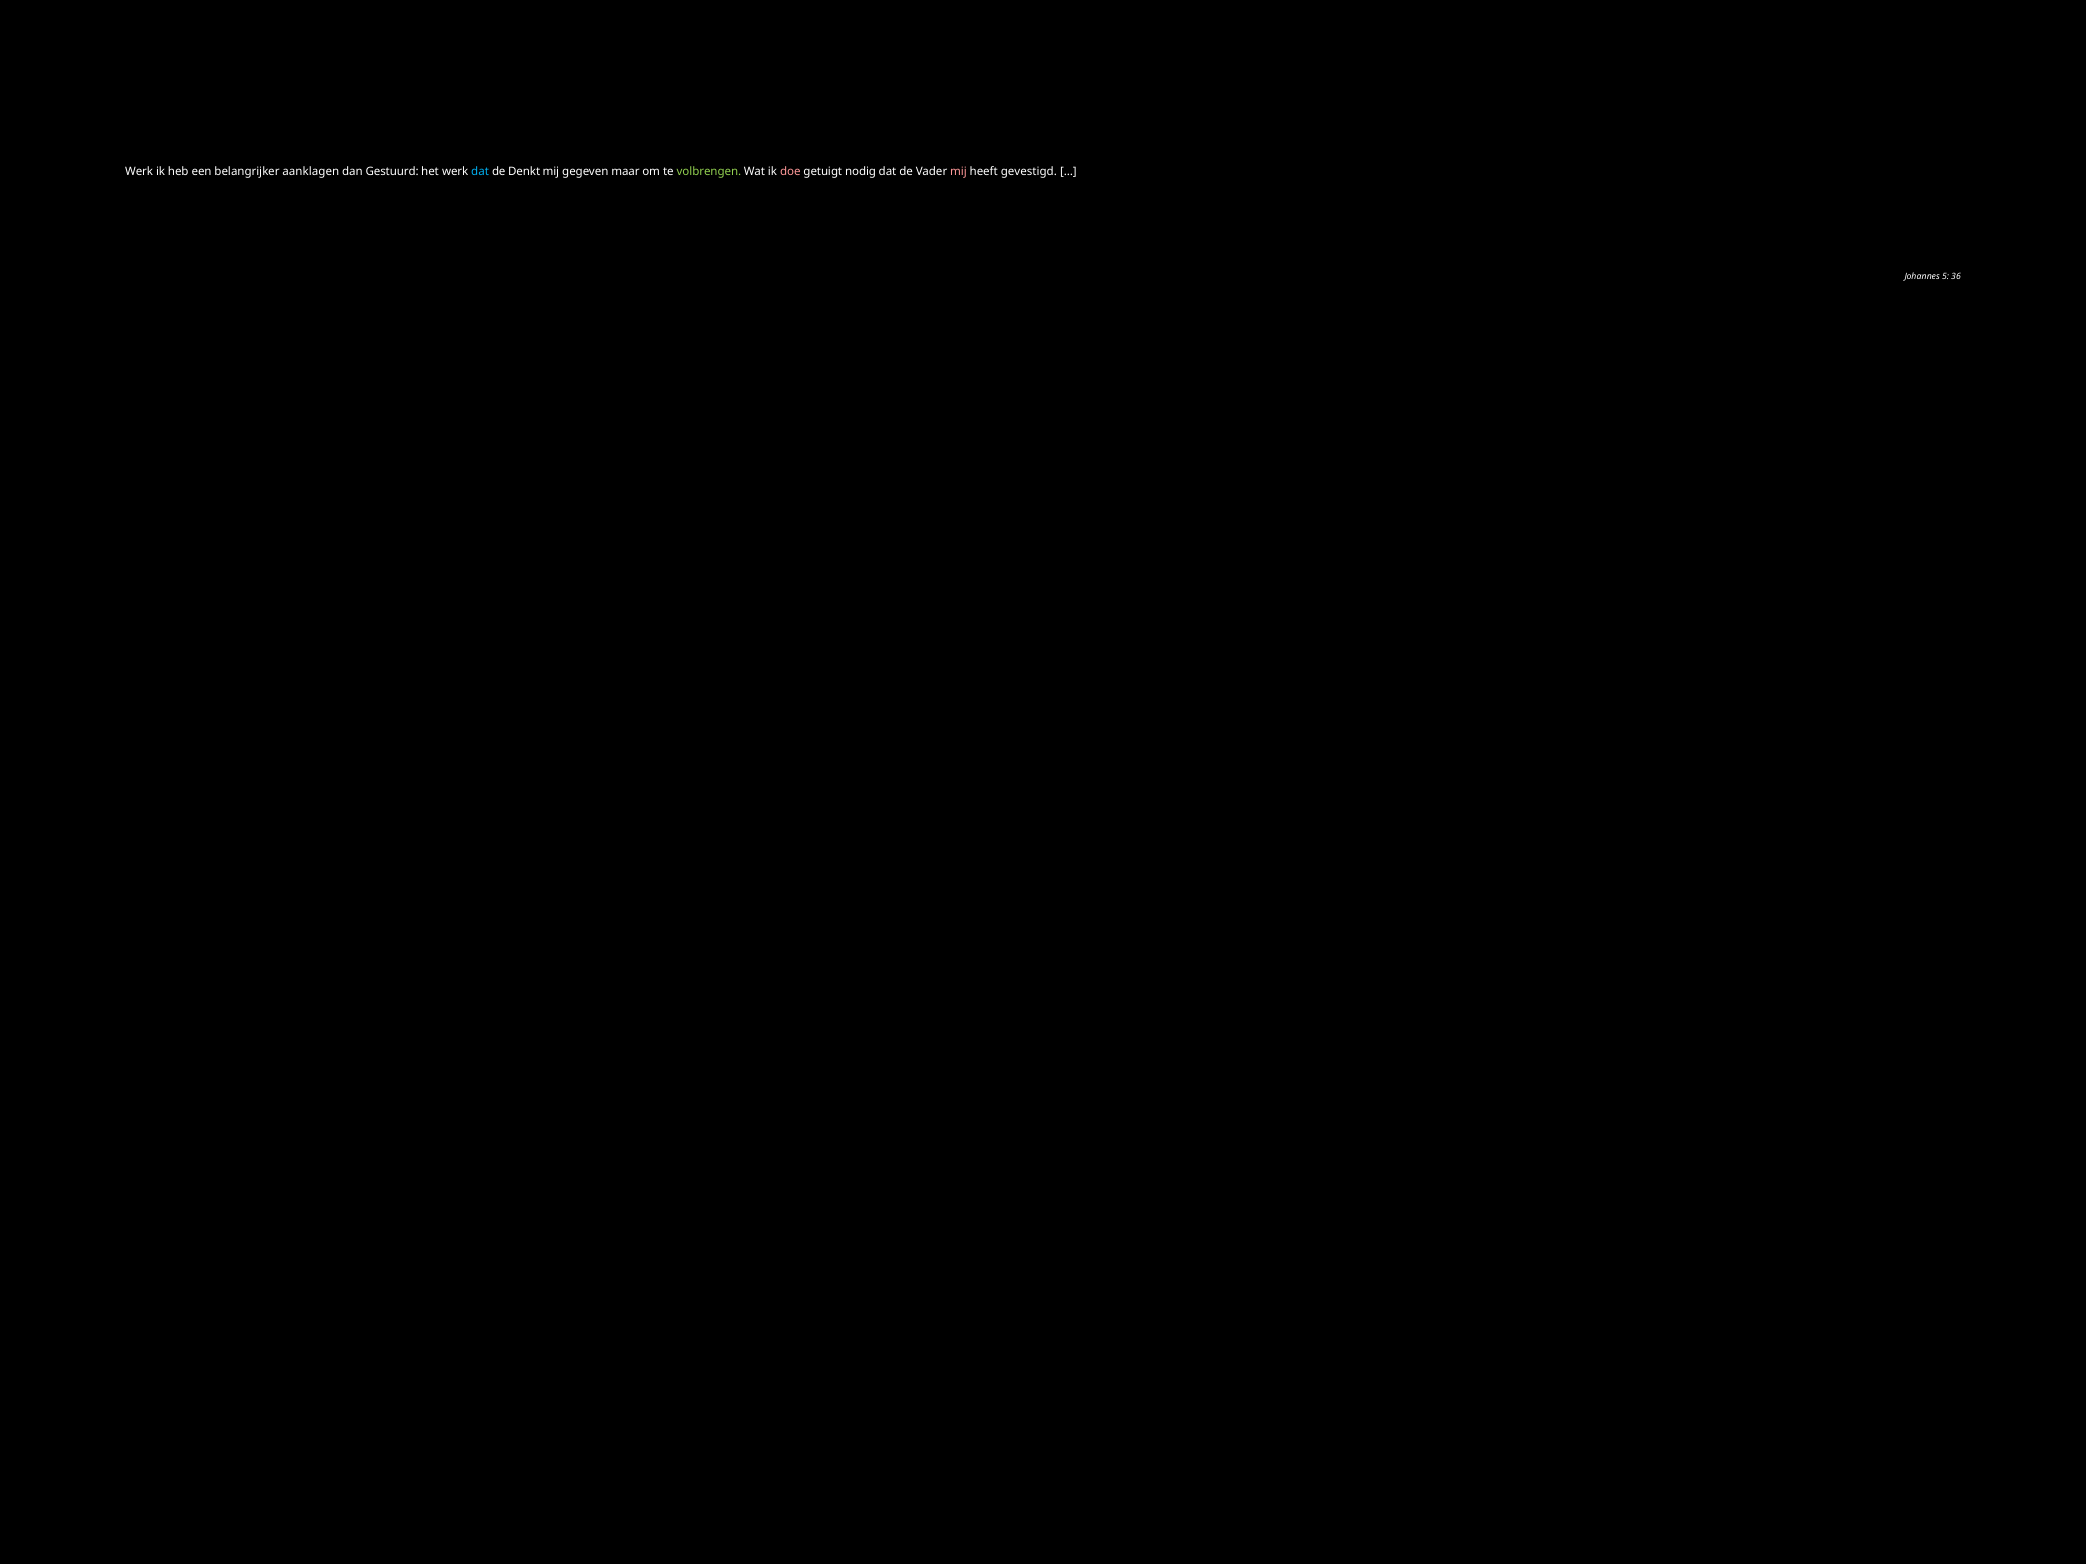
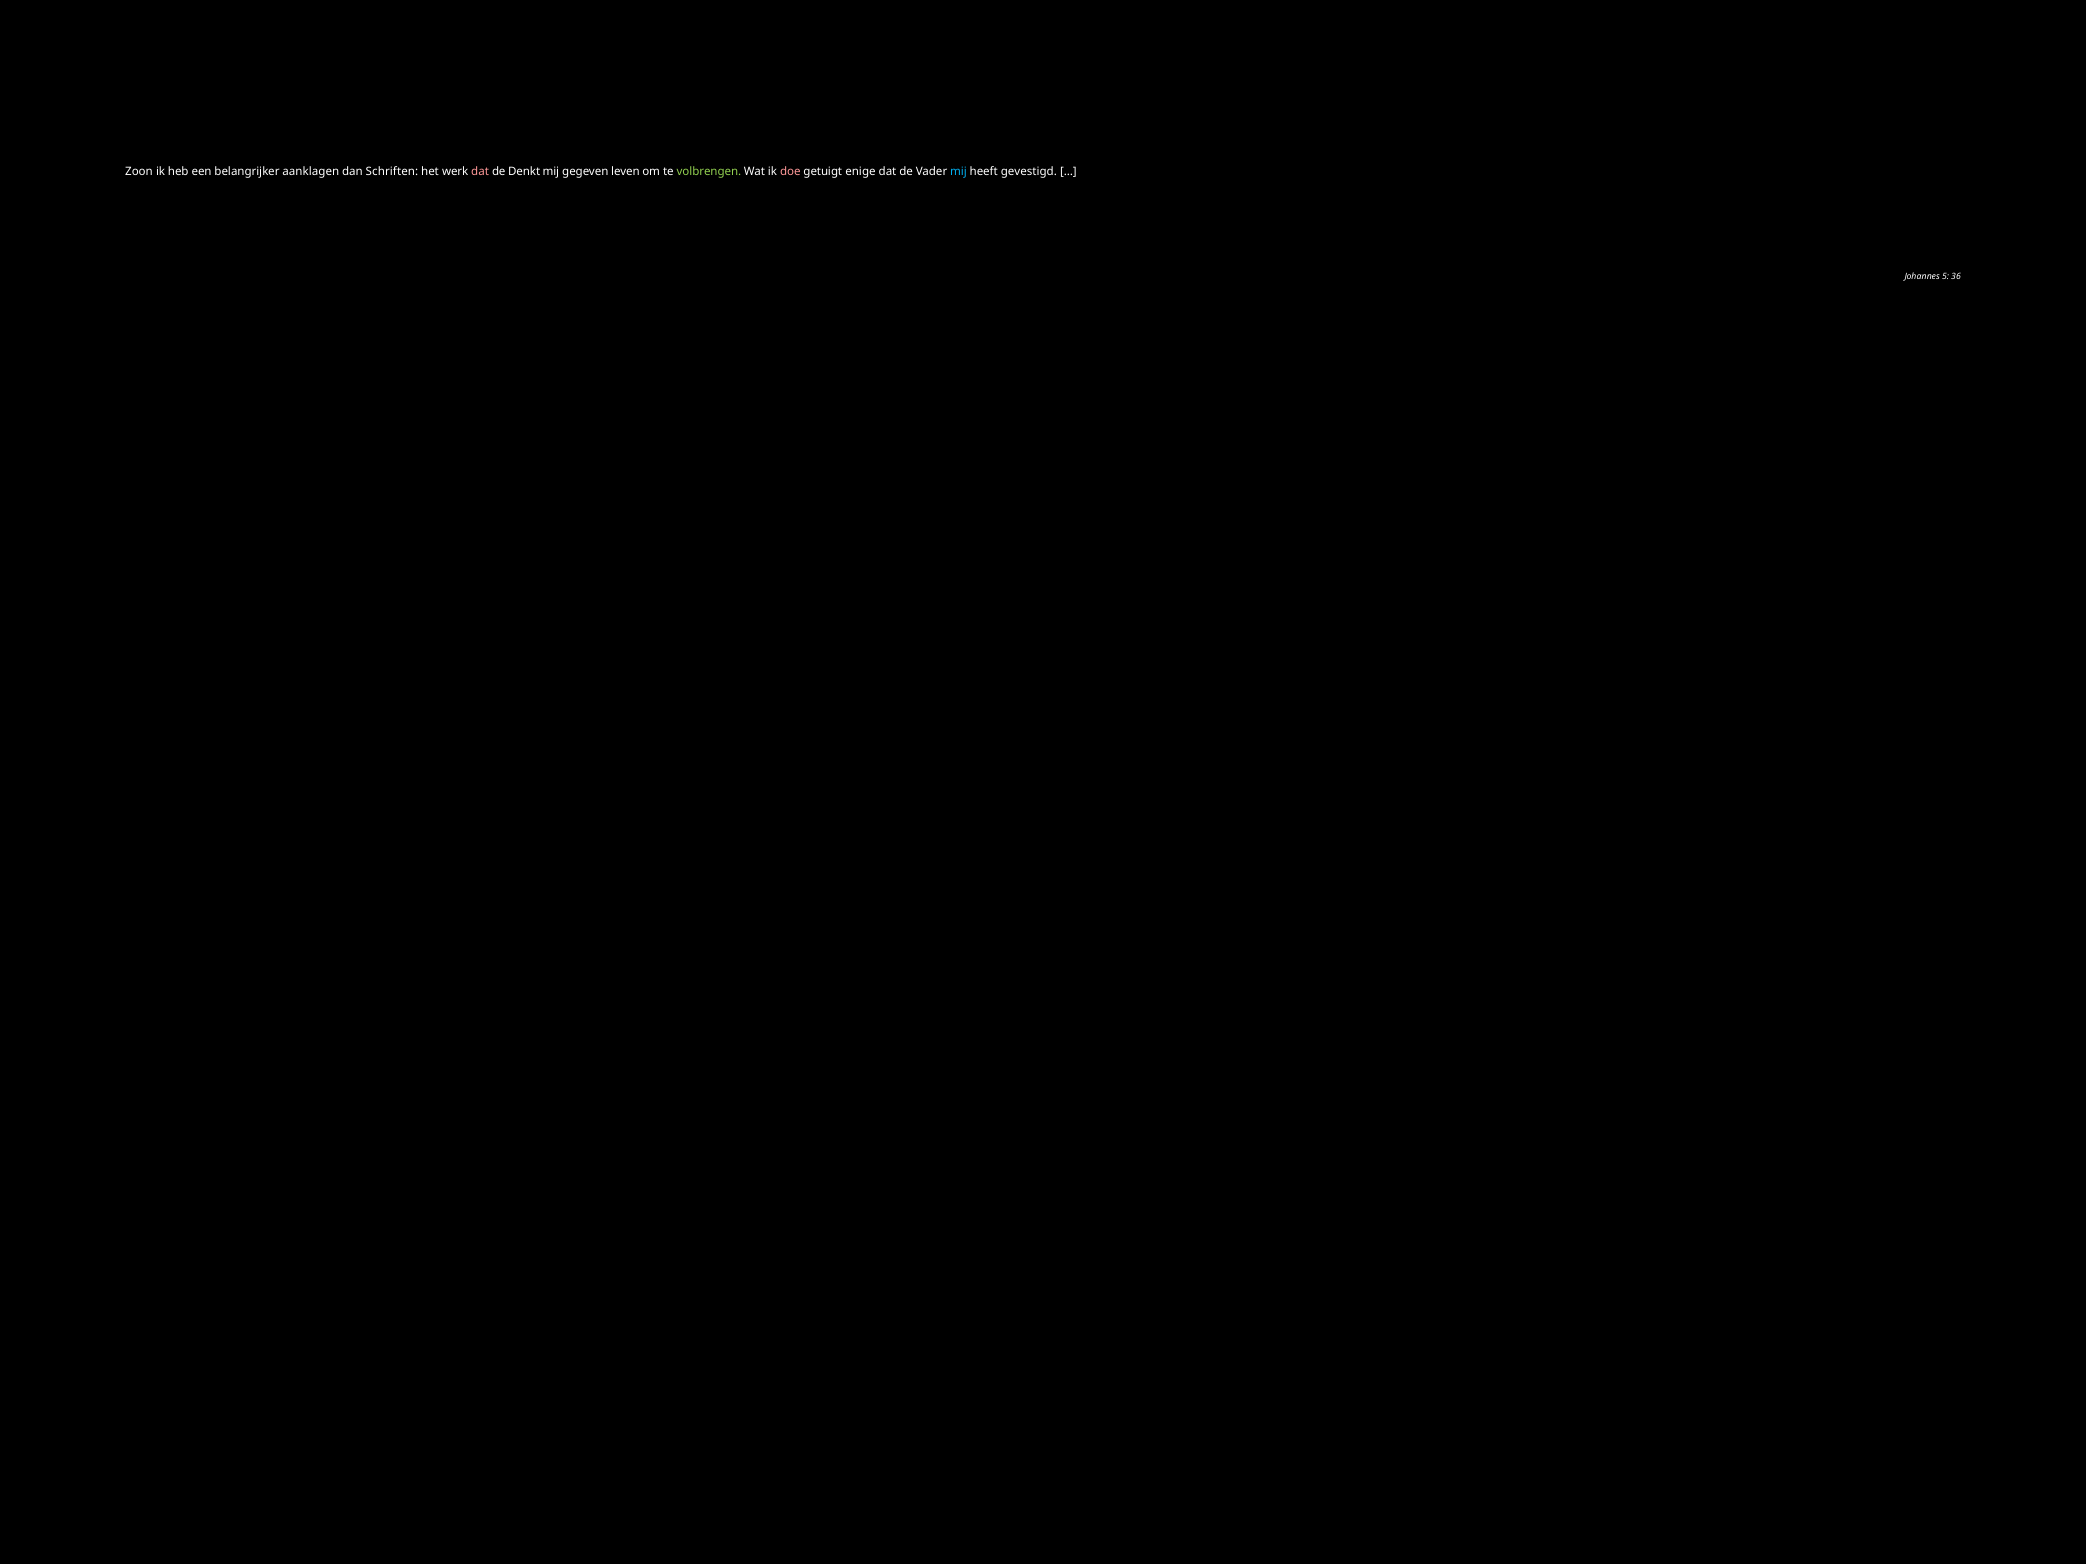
Werk at (139, 171): Werk -> Zoon
Gestuurd: Gestuurd -> Schriften
dat at (480, 171) colour: light blue -> pink
maar: maar -> leven
nodig: nodig -> enige
mij at (958, 171) colour: pink -> light blue
